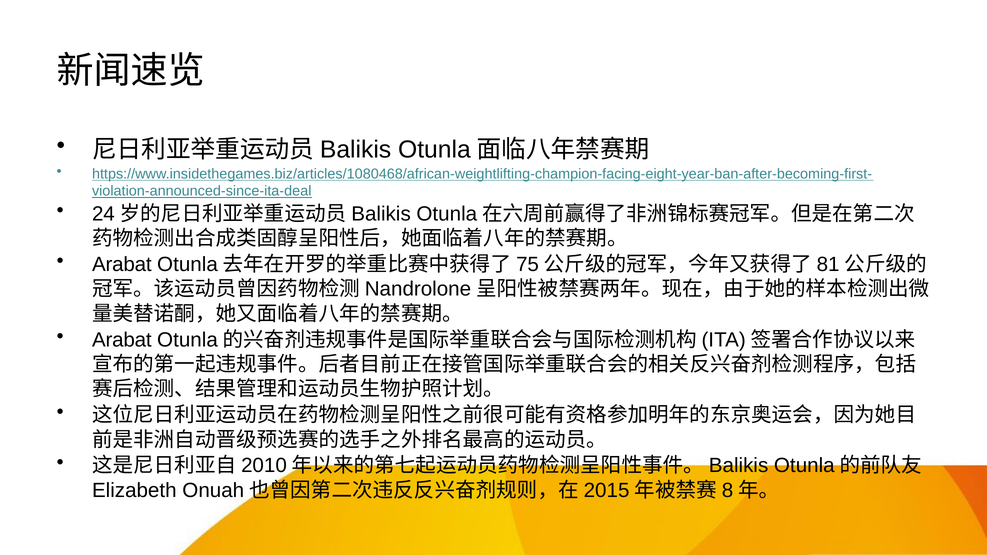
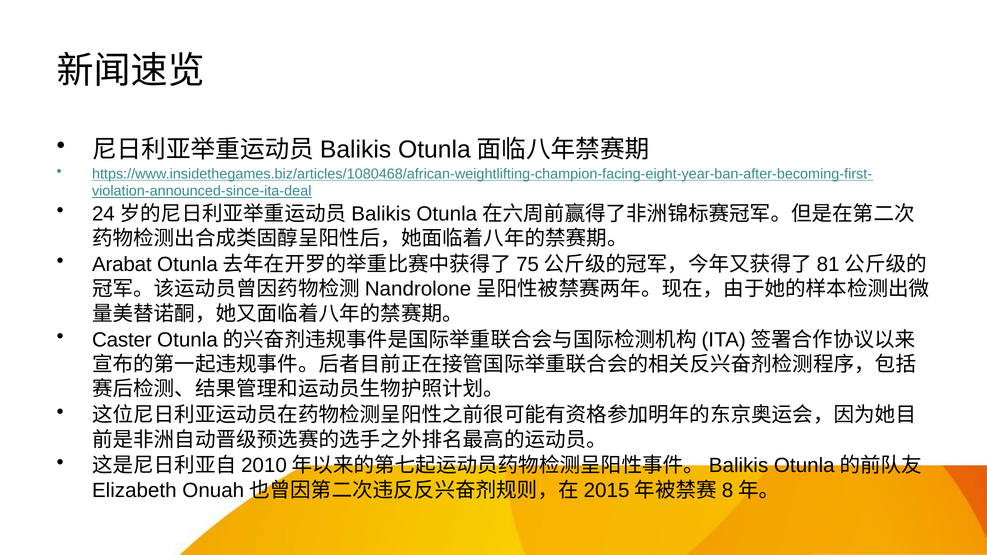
Arabat at (122, 340): Arabat -> Caster
